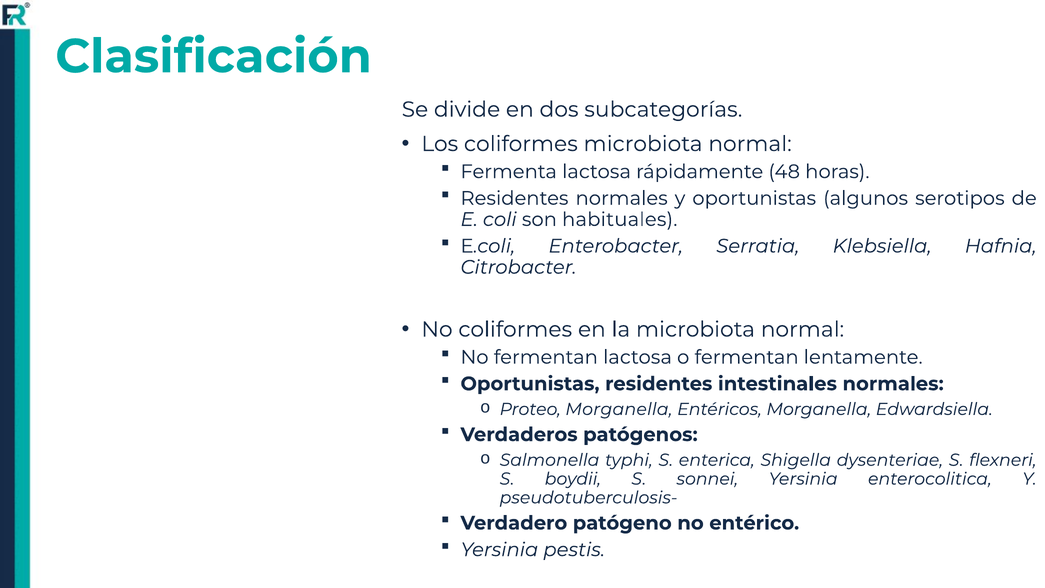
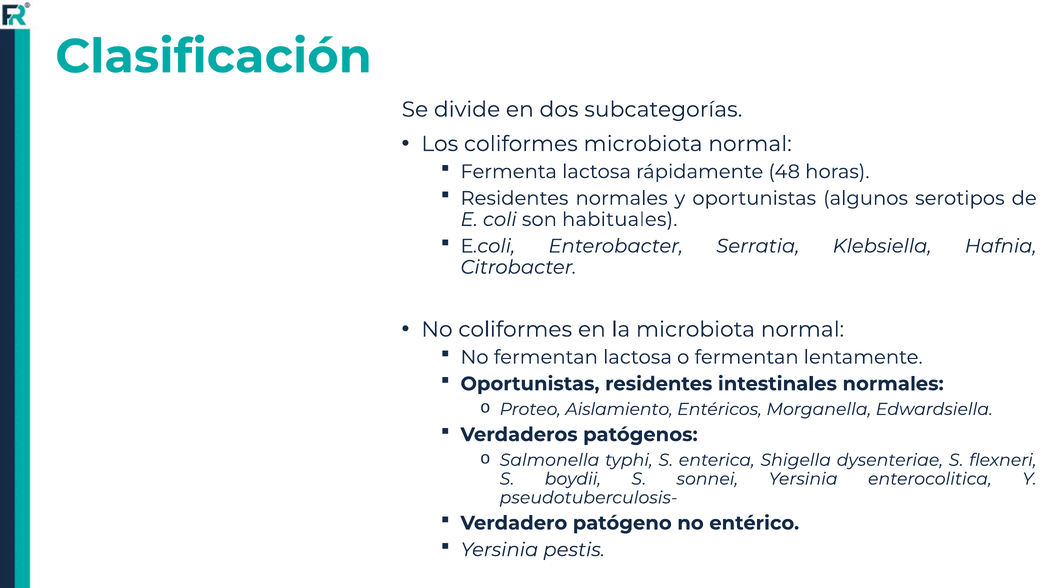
Proteo Morganella: Morganella -> Aislamiento
